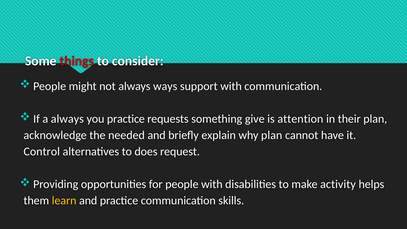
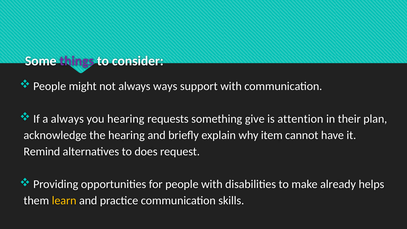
things colour: red -> purple
you practice: practice -> hearing
the needed: needed -> hearing
why plan: plan -> item
Control: Control -> Remind
activity: activity -> already
